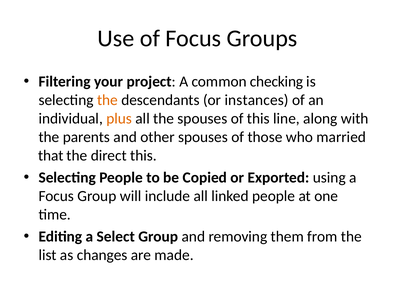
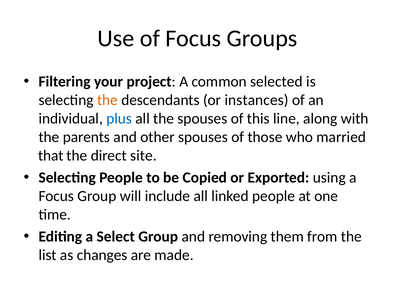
checking: checking -> selected
plus colour: orange -> blue
direct this: this -> site
